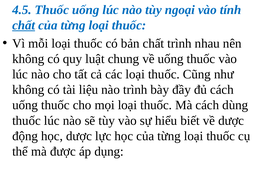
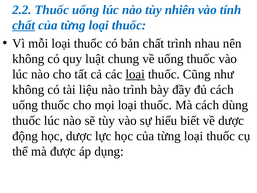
4.5: 4.5 -> 2.2
ngoại: ngoại -> nhiên
loại at (135, 74) underline: none -> present
